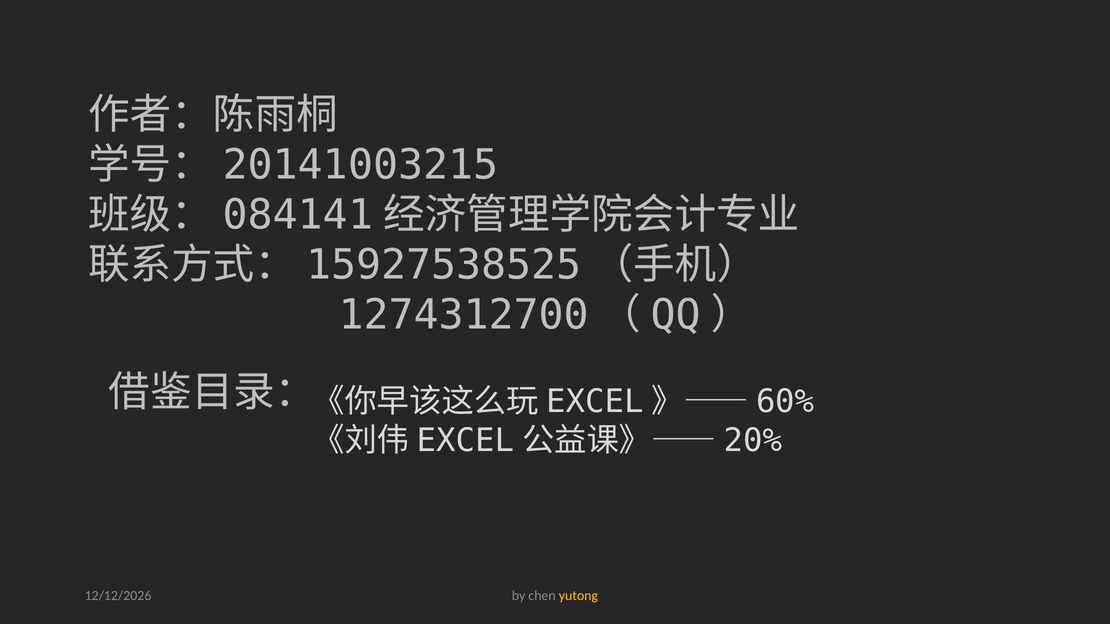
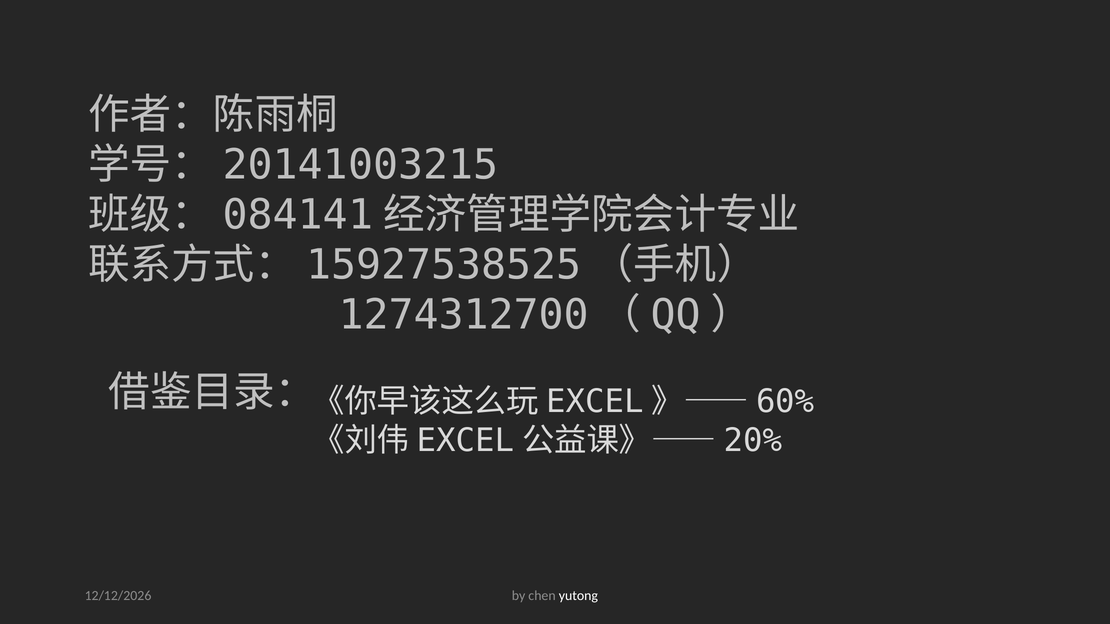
yutong colour: yellow -> white
